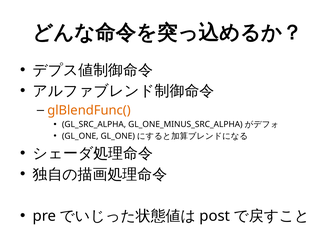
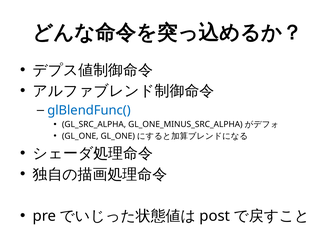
glBlendFunc( colour: orange -> blue
